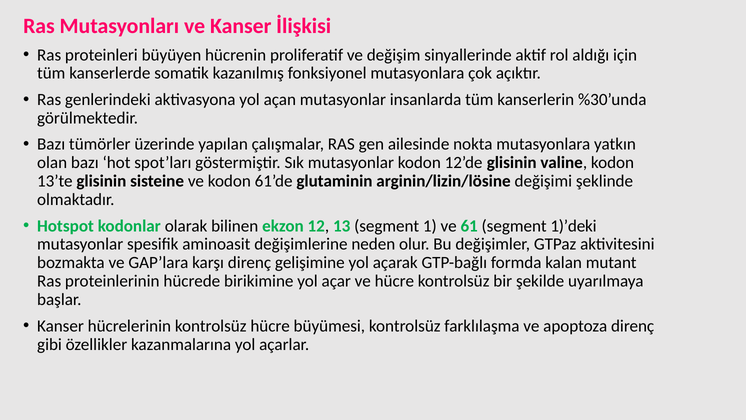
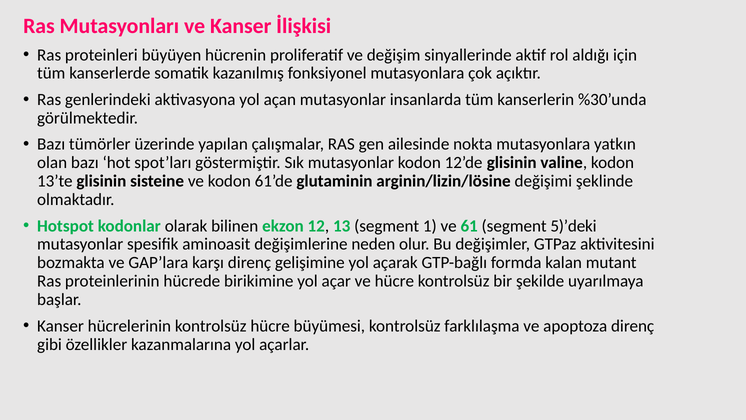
1)’deki: 1)’deki -> 5)’deki
